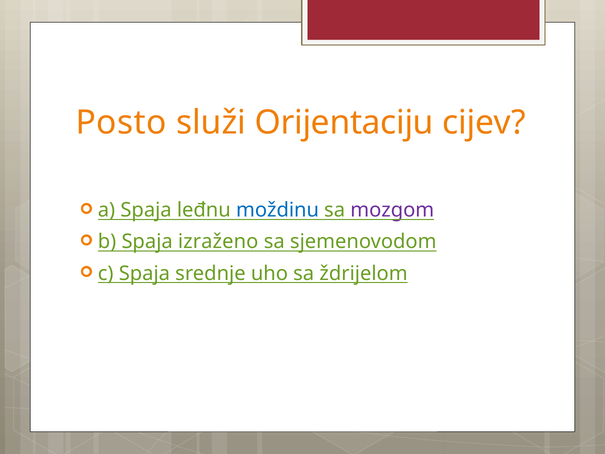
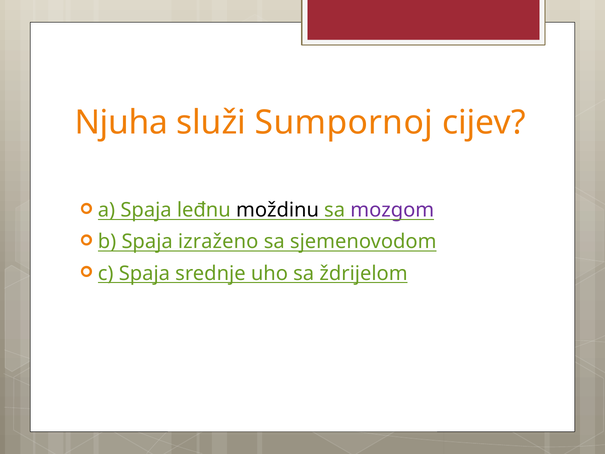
Posto: Posto -> Njuha
Orijentaciju: Orijentaciju -> Sumpornoj
moždinu colour: blue -> black
